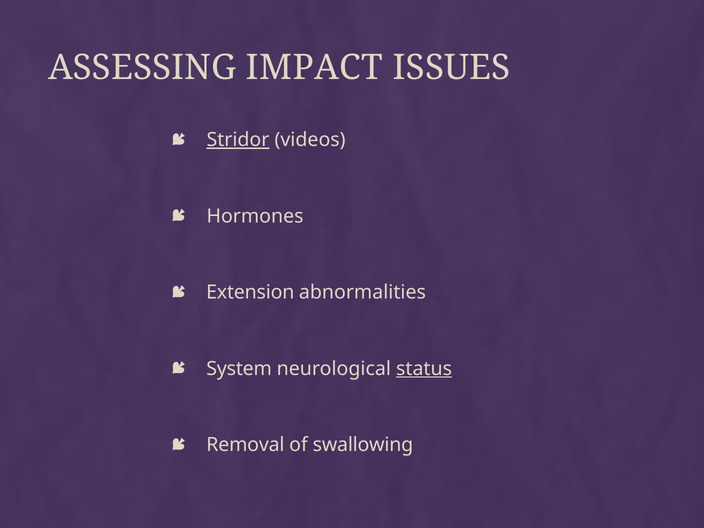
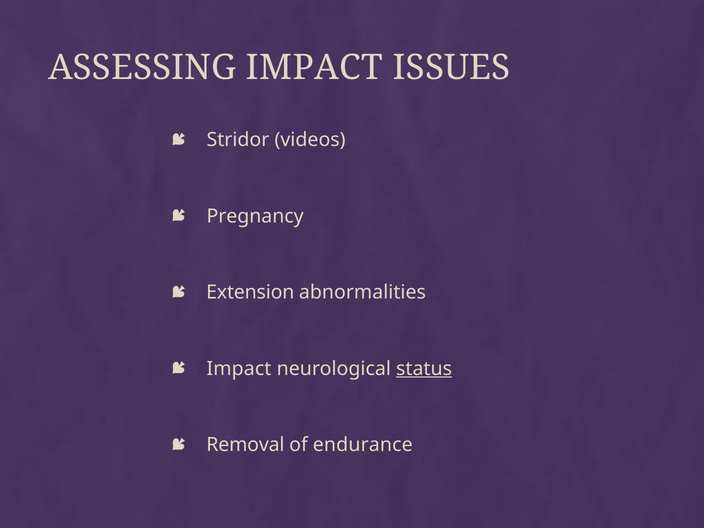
Stridor underline: present -> none
Hormones: Hormones -> Pregnancy
System at (239, 369): System -> Impact
swallowing: swallowing -> endurance
